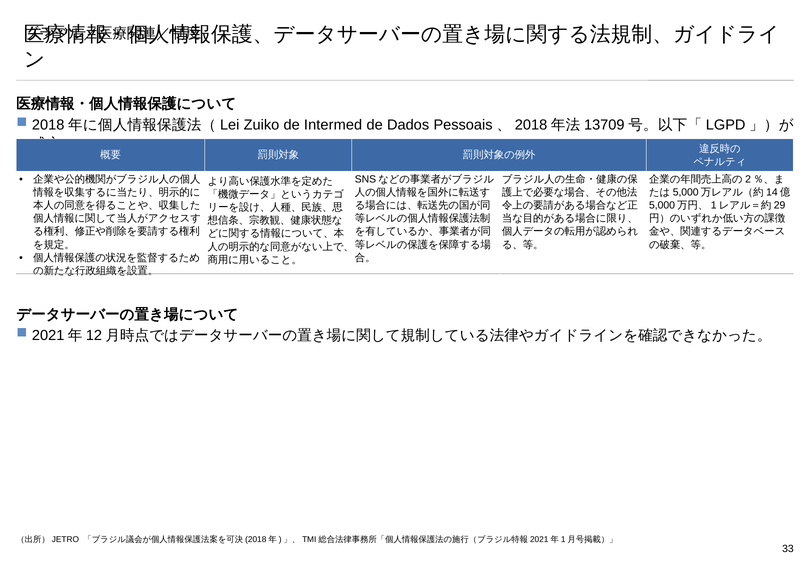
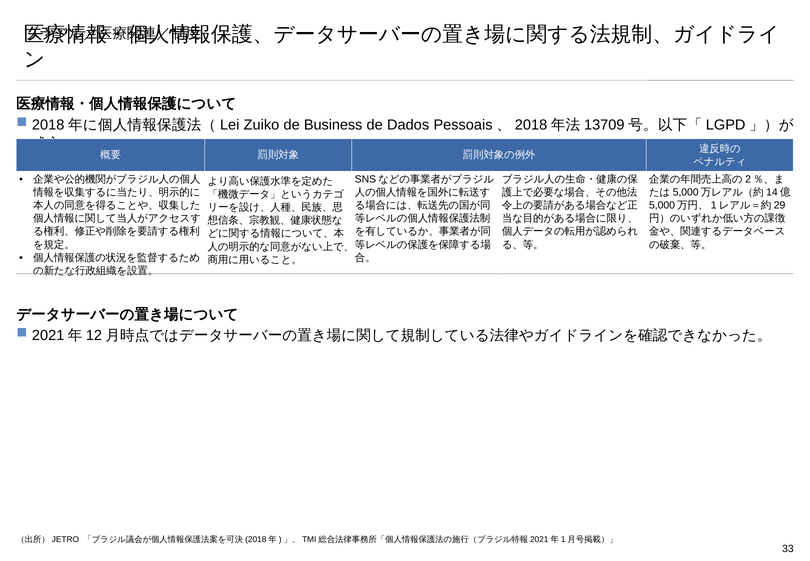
Intermed: Intermed -> Business
